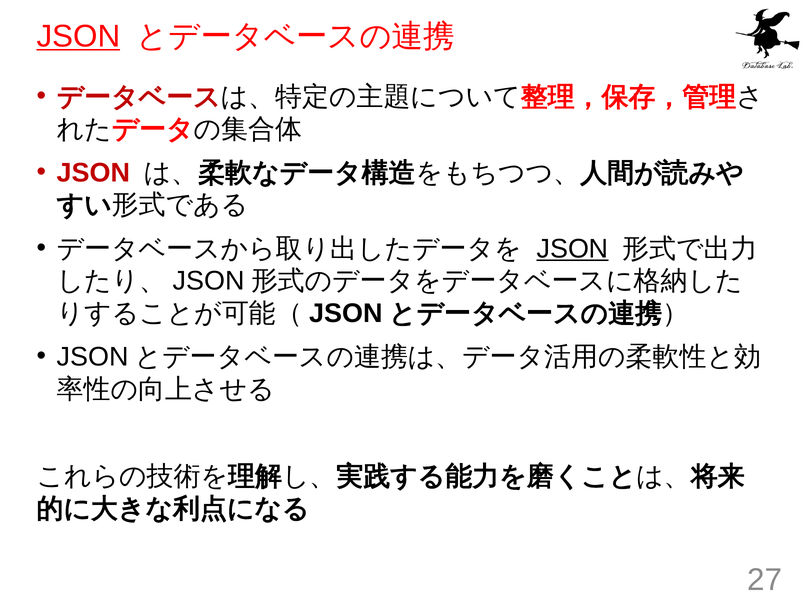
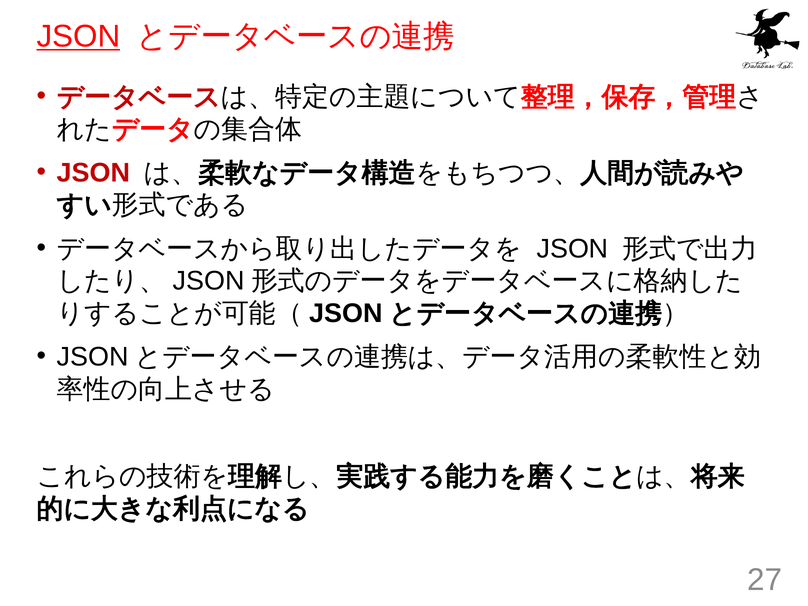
JSON at (573, 249) underline: present -> none
